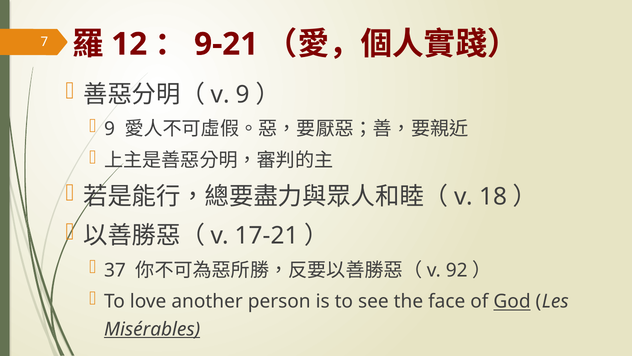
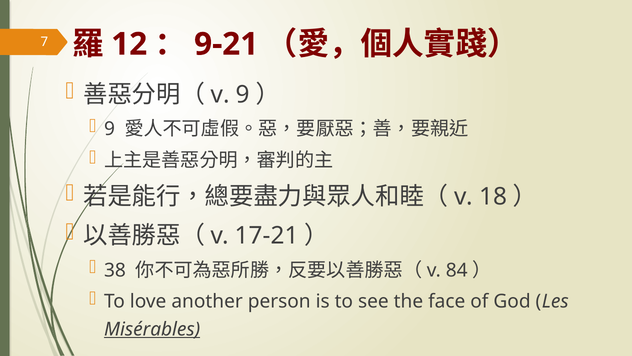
37: 37 -> 38
92: 92 -> 84
God underline: present -> none
